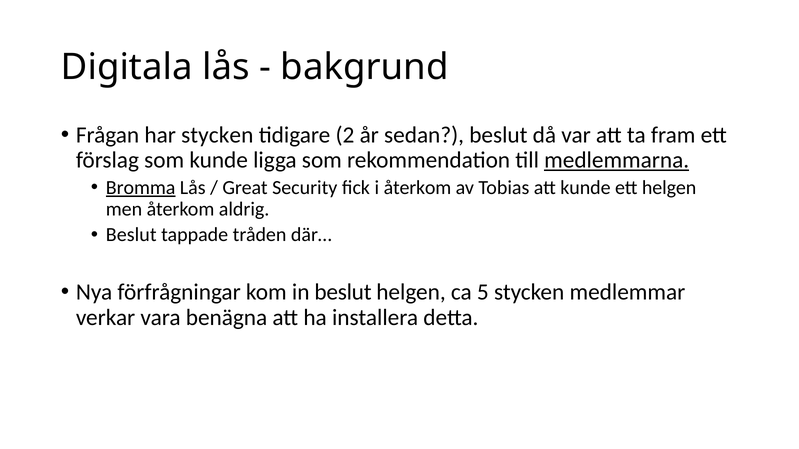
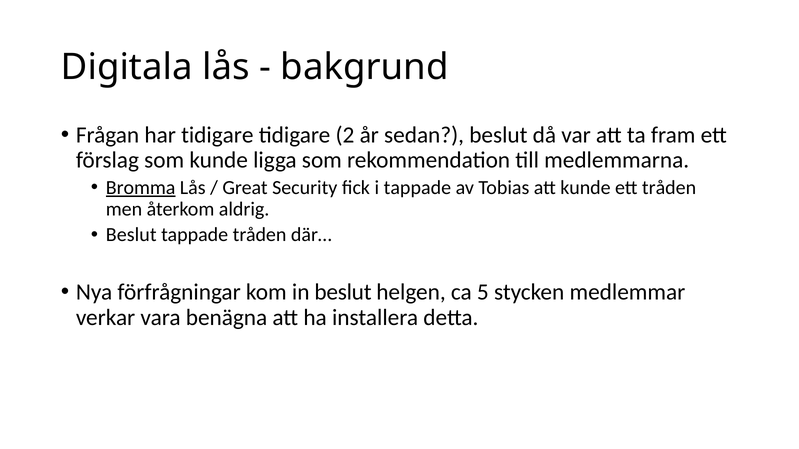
har stycken: stycken -> tidigare
medlemmarna underline: present -> none
i återkom: återkom -> tappade
ett helgen: helgen -> tråden
